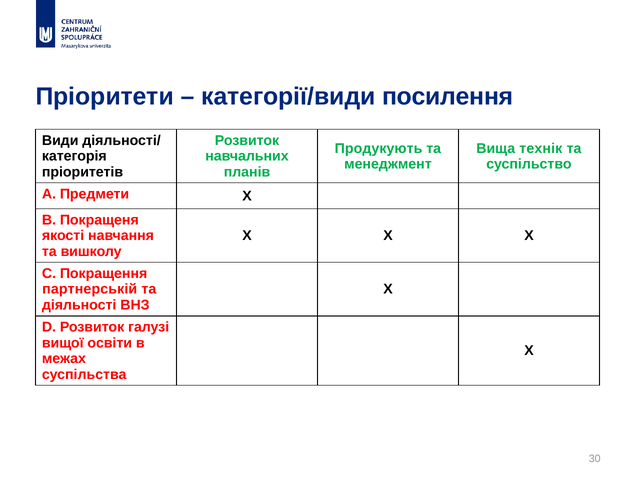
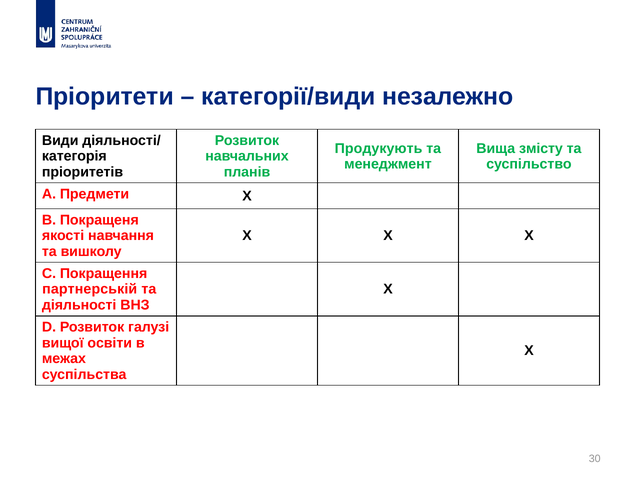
посилення: посилення -> незалежно
технік: технік -> змісту
